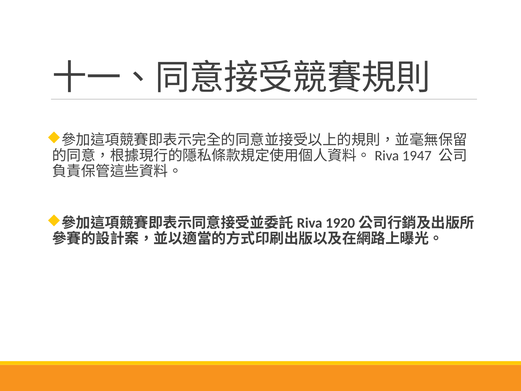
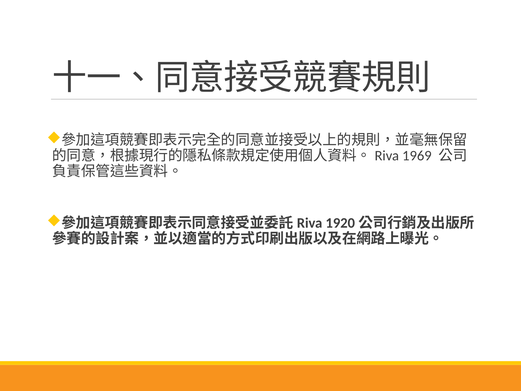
1947: 1947 -> 1969
